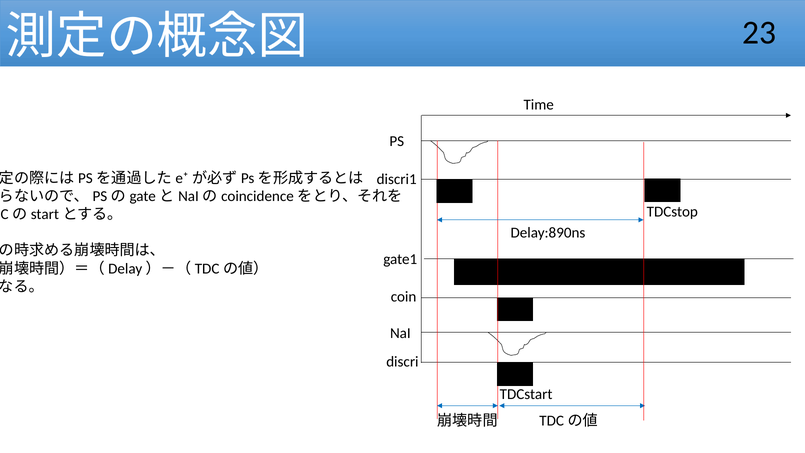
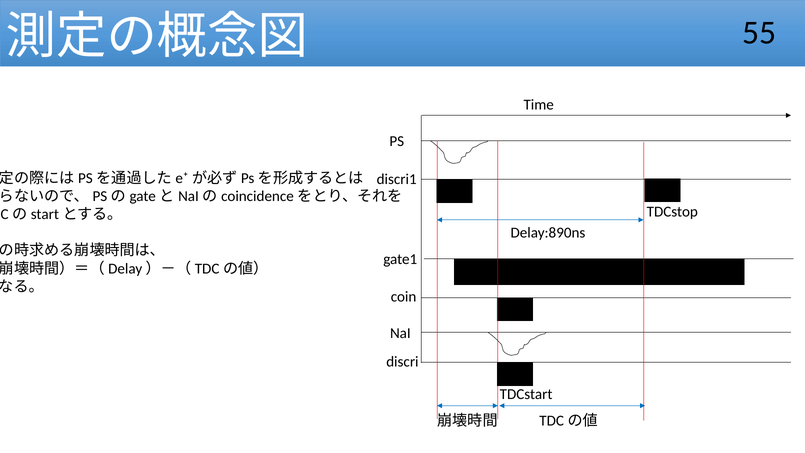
23: 23 -> 55
